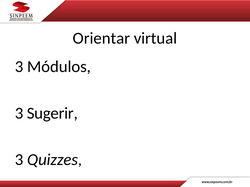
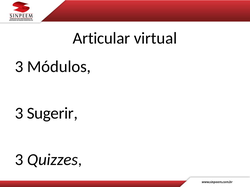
Orientar: Orientar -> Articular
